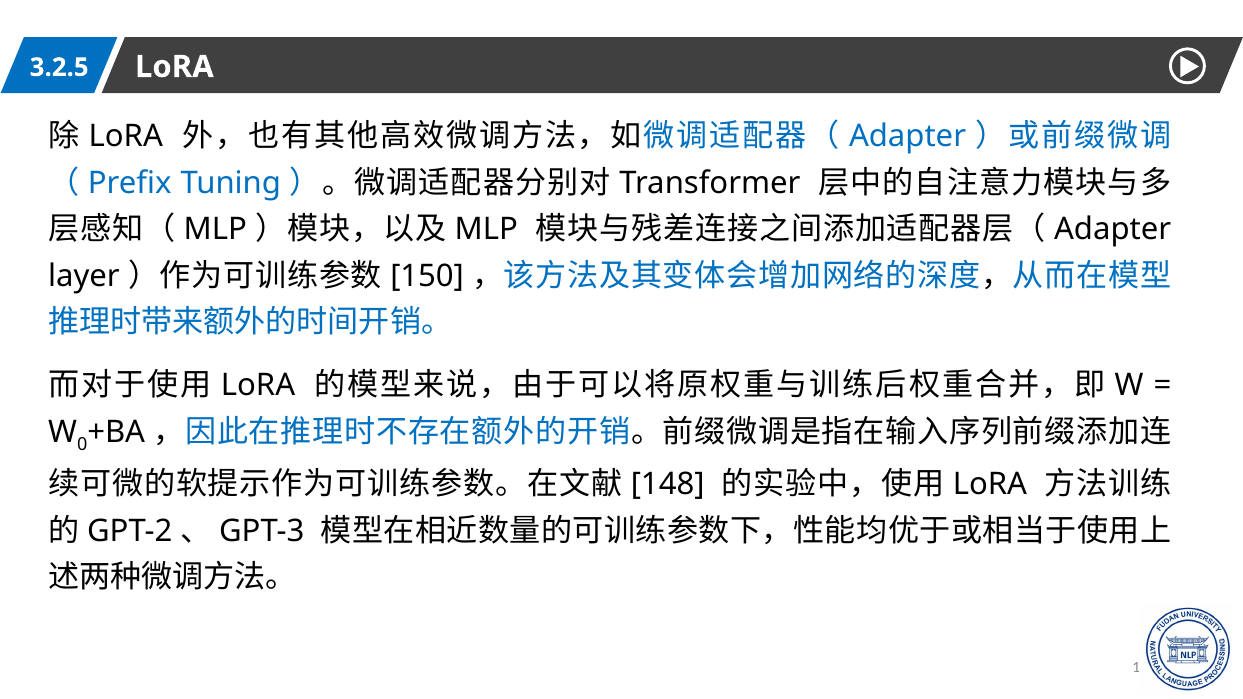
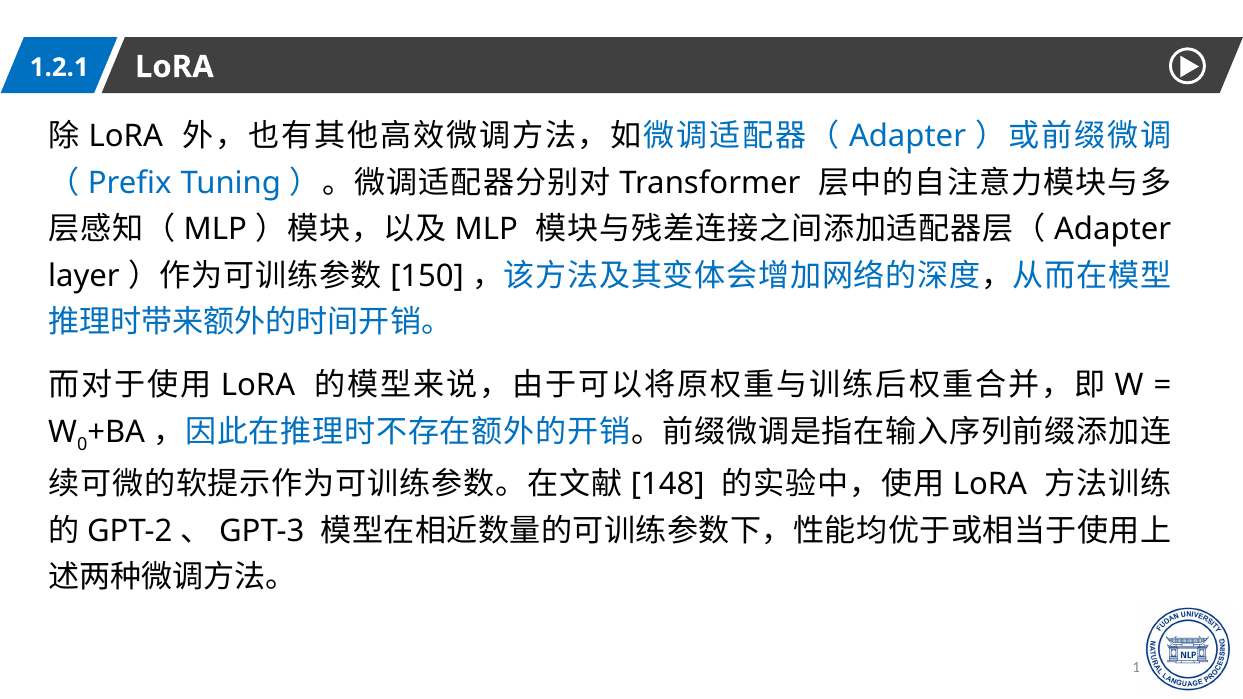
3.2.5: 3.2.5 -> 1.2.1
